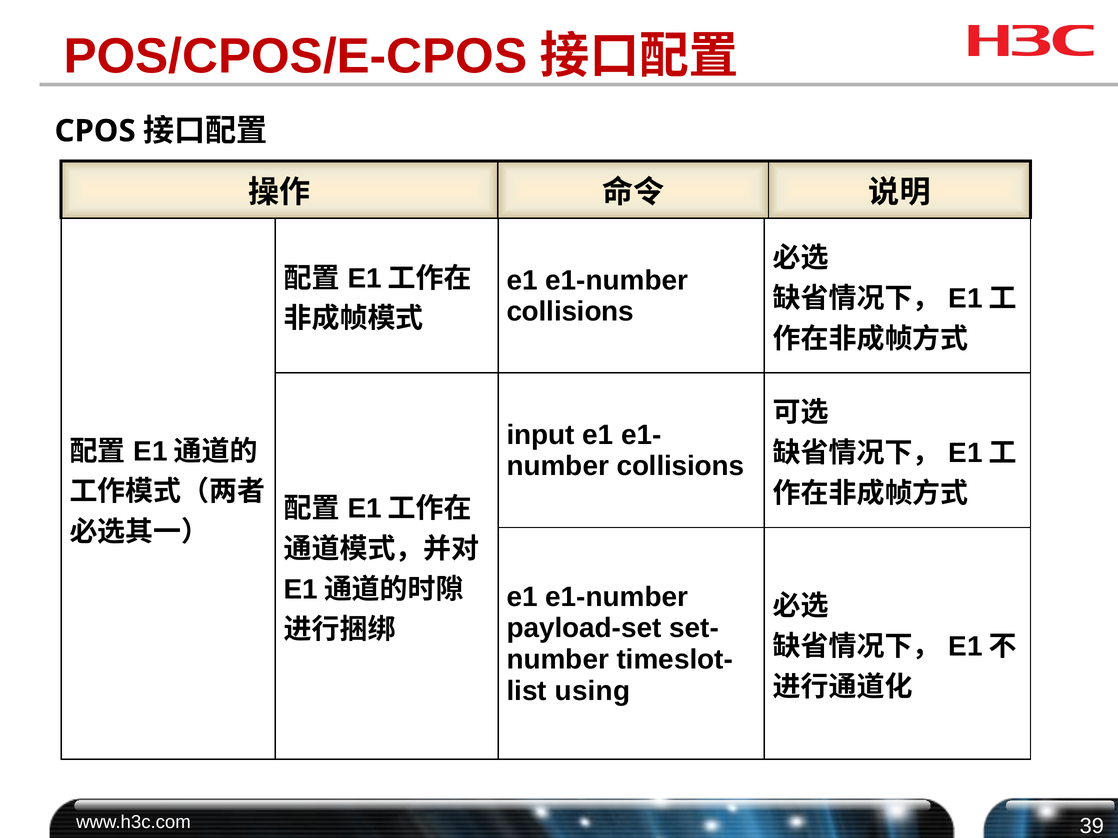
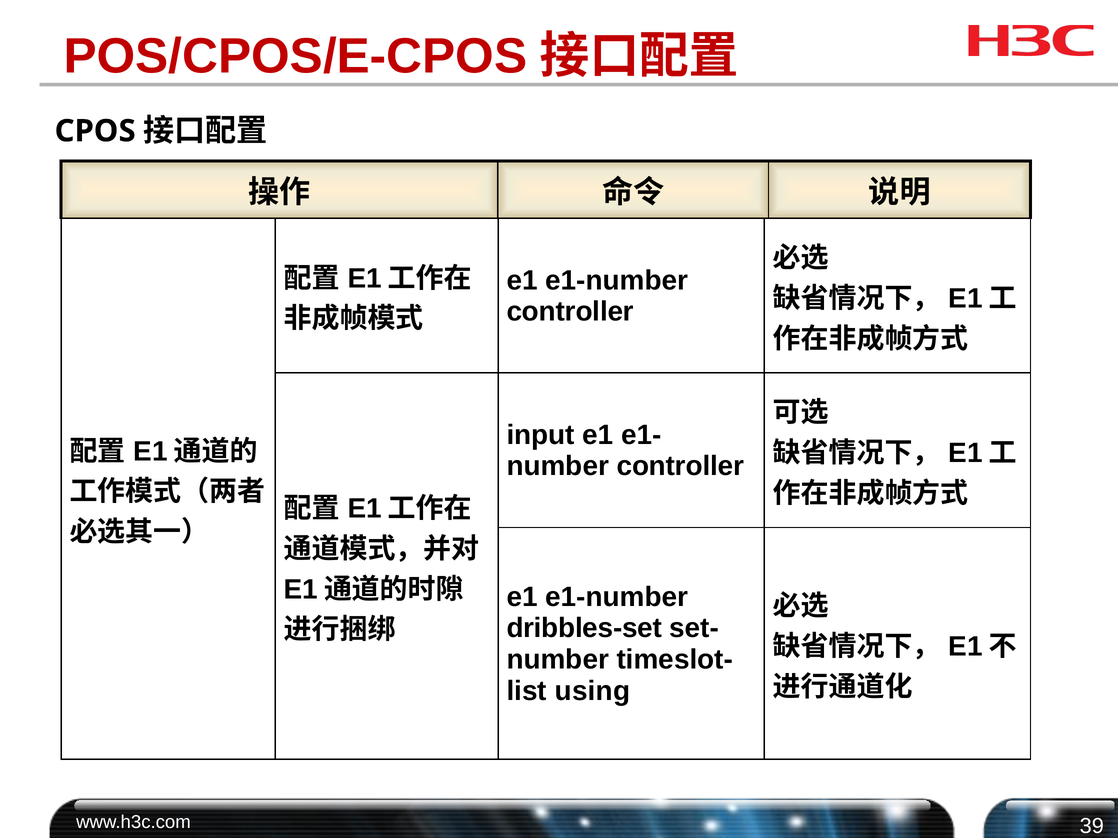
collisions at (570, 312): collisions -> controller
collisions at (680, 467): collisions -> controller
payload-set: payload-set -> dribbles-set
